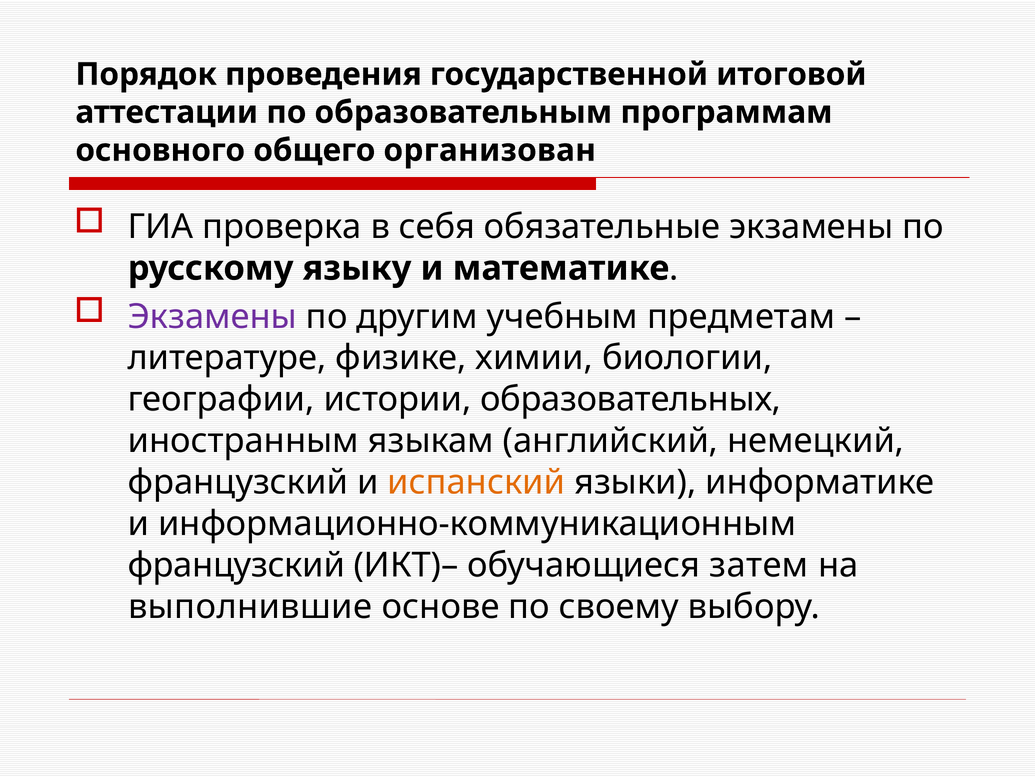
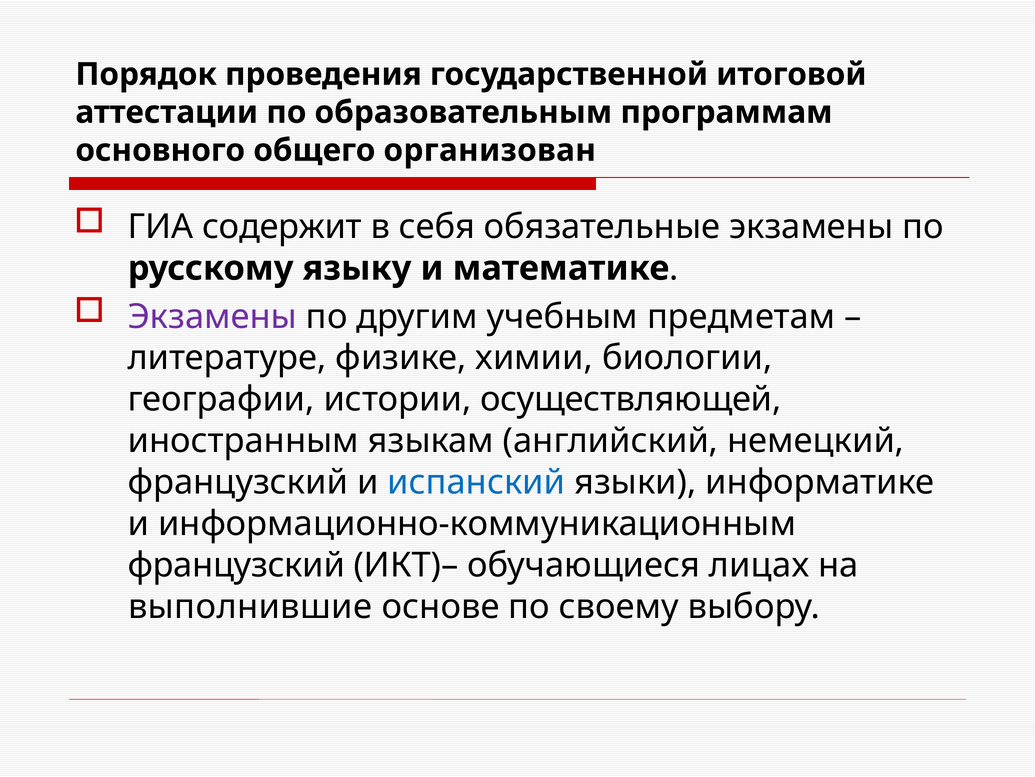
проверка: проверка -> содержит
образовательных: образовательных -> осуществляющей
испанский colour: orange -> blue
затем: затем -> лицах
